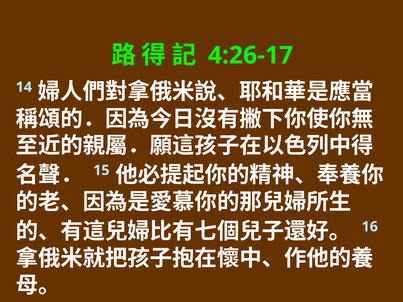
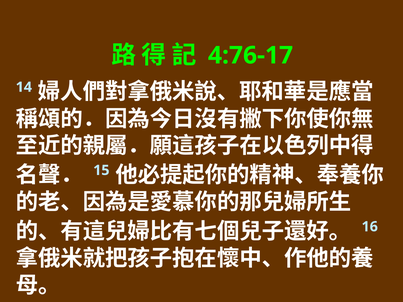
4:26-17: 4:26-17 -> 4:76-17
